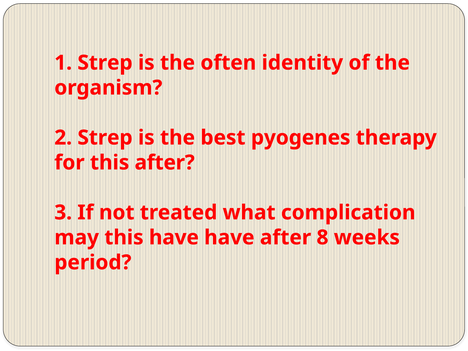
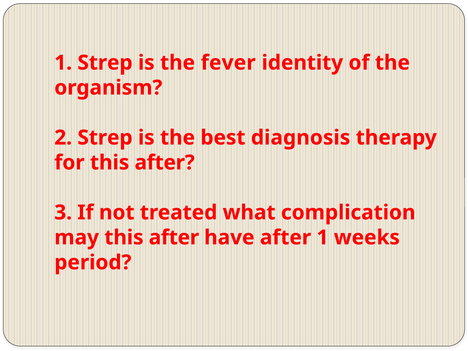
often: often -> fever
pyogenes: pyogenes -> diagnosis
may this have: have -> after
after 8: 8 -> 1
